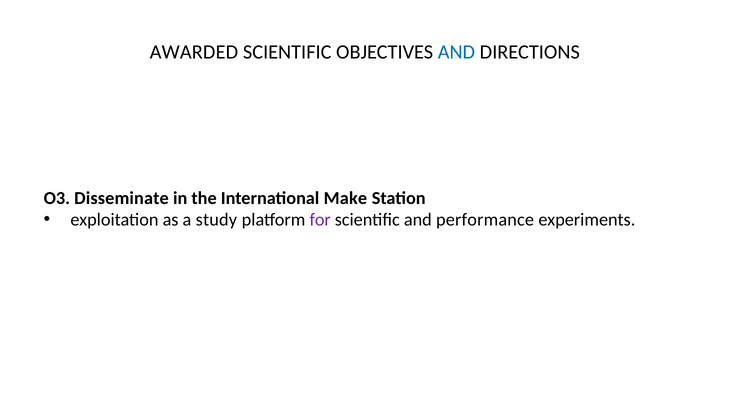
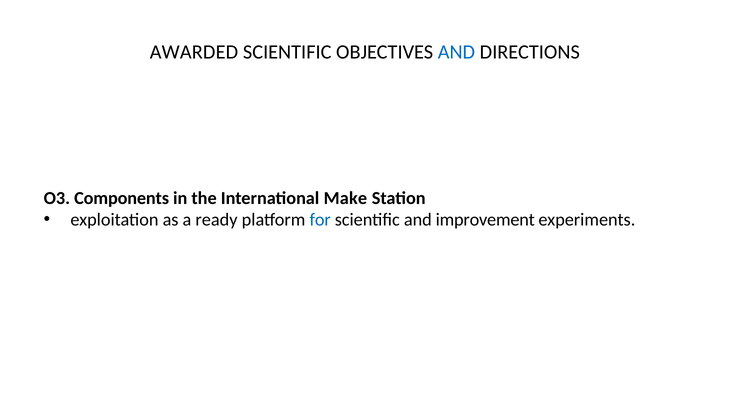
Disseminate: Disseminate -> Components
study: study -> ready
for colour: purple -> blue
performance: performance -> improvement
